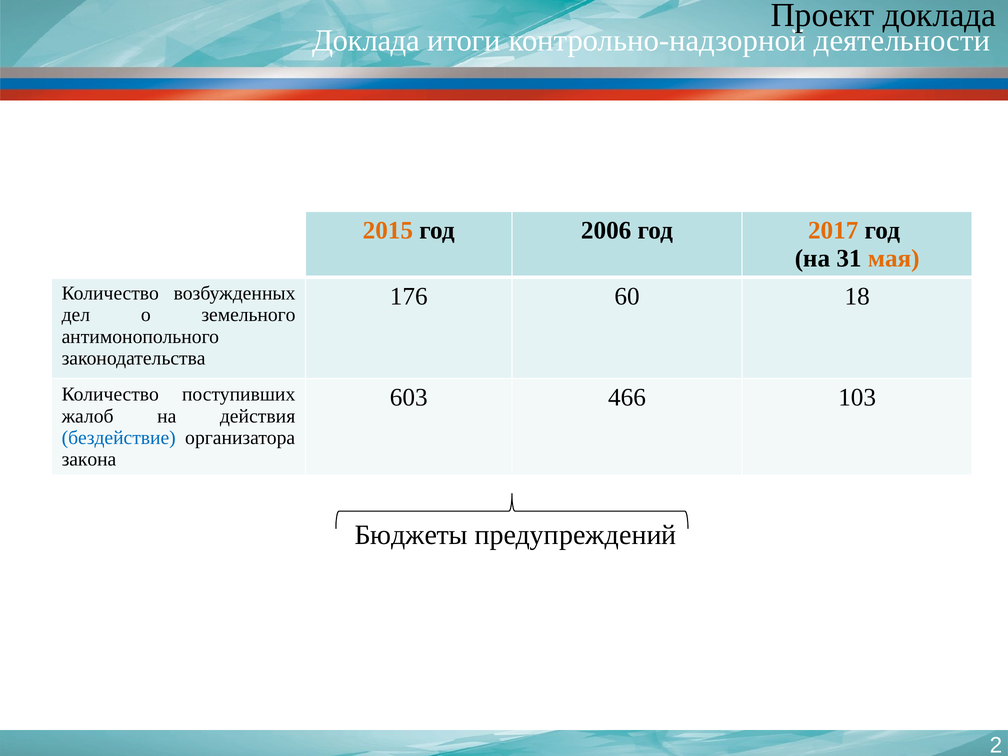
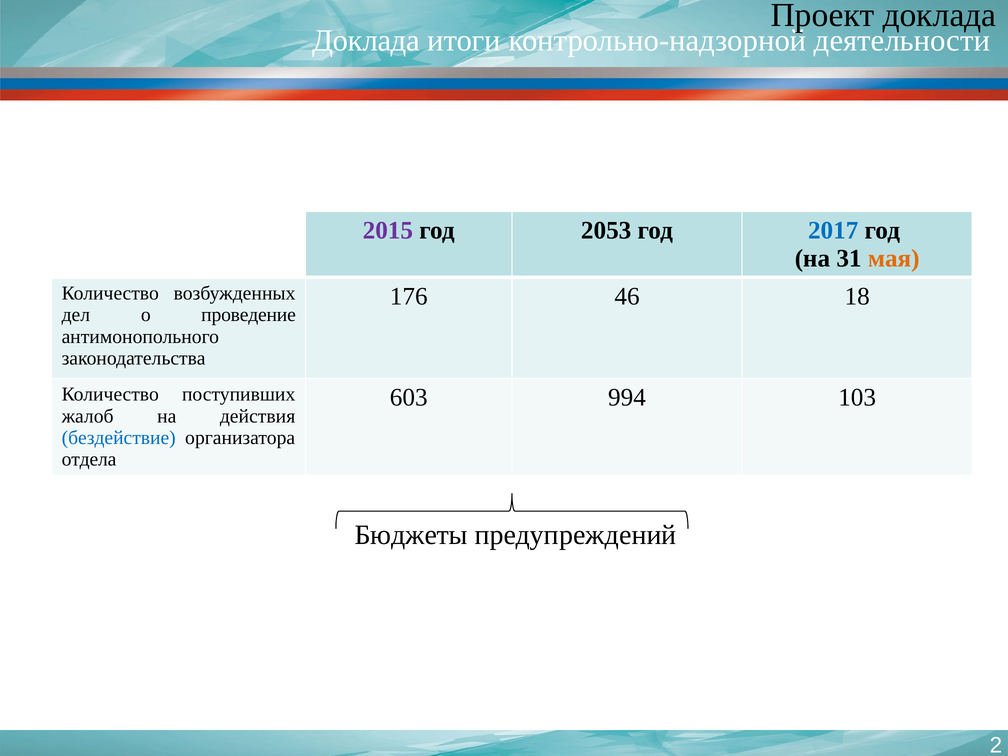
2015 colour: orange -> purple
2006: 2006 -> 2053
2017 colour: orange -> blue
60: 60 -> 46
земельного: земельного -> проведение
466: 466 -> 994
закона: закона -> отдела
